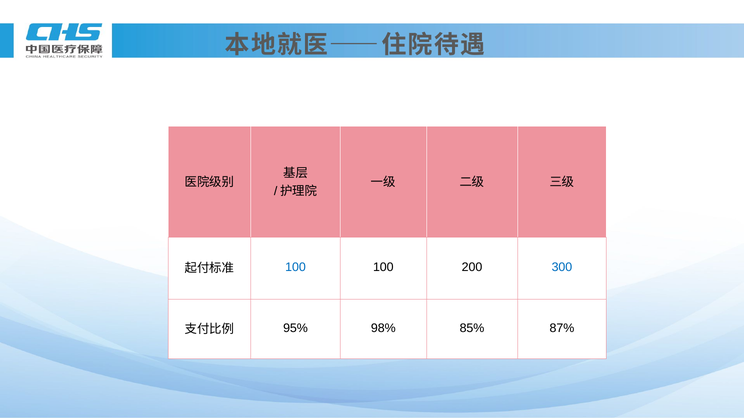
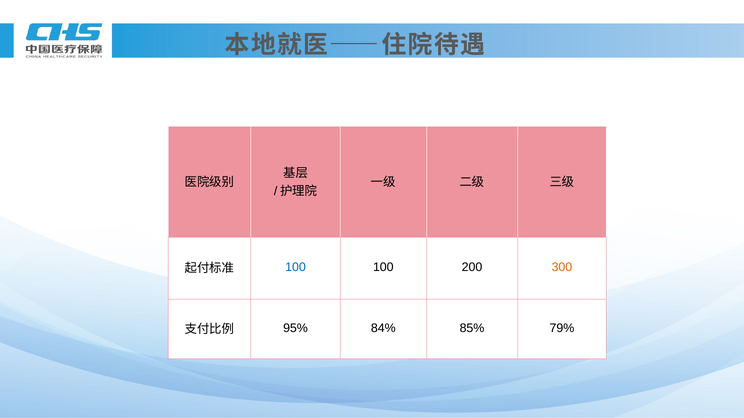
300 colour: blue -> orange
98%: 98% -> 84%
87%: 87% -> 79%
